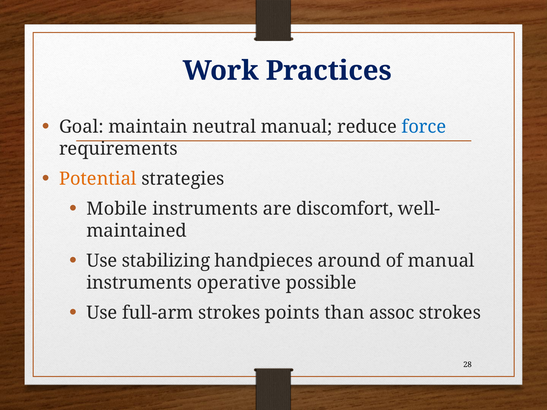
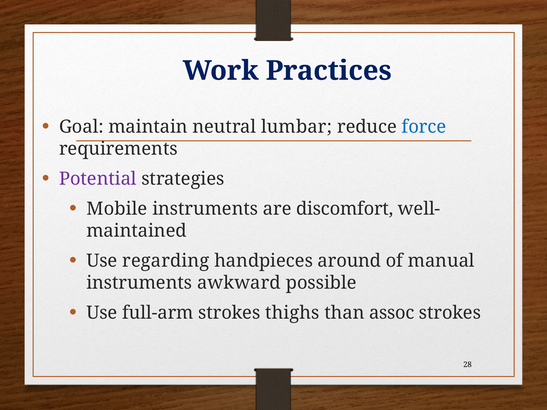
neutral manual: manual -> lumbar
Potential colour: orange -> purple
stabilizing: stabilizing -> regarding
operative: operative -> awkward
points: points -> thighs
